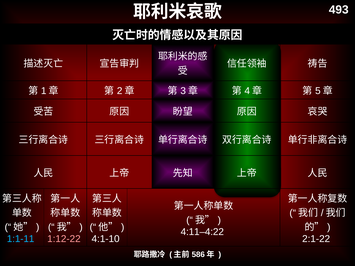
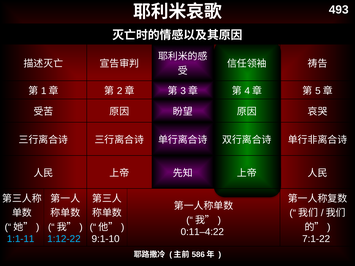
4:11–4:22: 4:11–4:22 -> 0:11–4:22
1:12-22 colour: pink -> light blue
4:1-10: 4:1-10 -> 9:1-10
2:1-22: 2:1-22 -> 7:1-22
